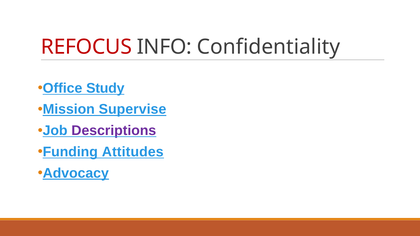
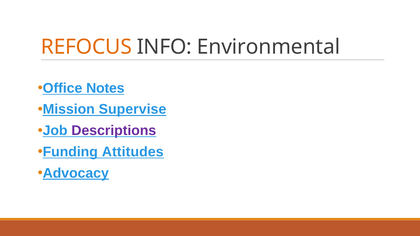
REFOCUS colour: red -> orange
Confidentiality: Confidentiality -> Environmental
Study: Study -> Notes
